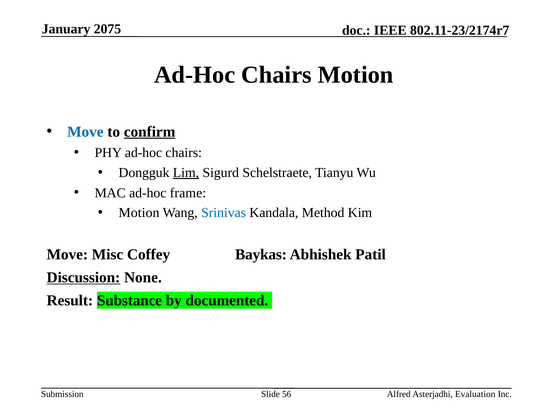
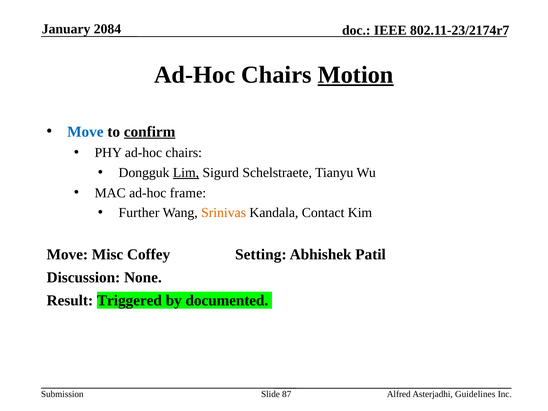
2075: 2075 -> 2084
Motion at (356, 75) underline: none -> present
Motion at (139, 213): Motion -> Further
Srinivas colour: blue -> orange
Method: Method -> Contact
Baykas: Baykas -> Setting
Discussion underline: present -> none
Substance: Substance -> Triggered
56: 56 -> 87
Evaluation: Evaluation -> Guidelines
